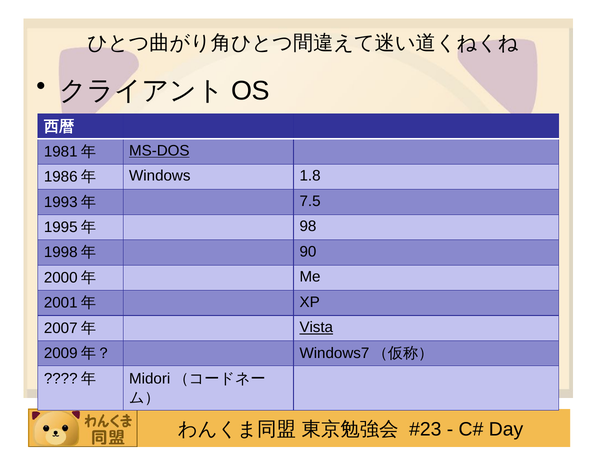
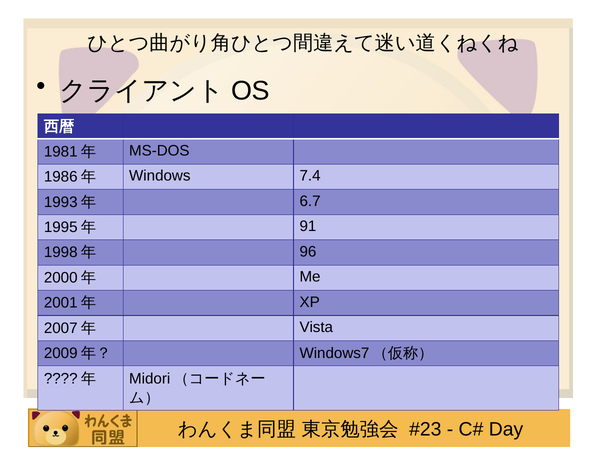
MS-DOS underline: present -> none
1.8: 1.8 -> 7.4
7.5: 7.5 -> 6.7
98: 98 -> 91
90: 90 -> 96
Vista underline: present -> none
